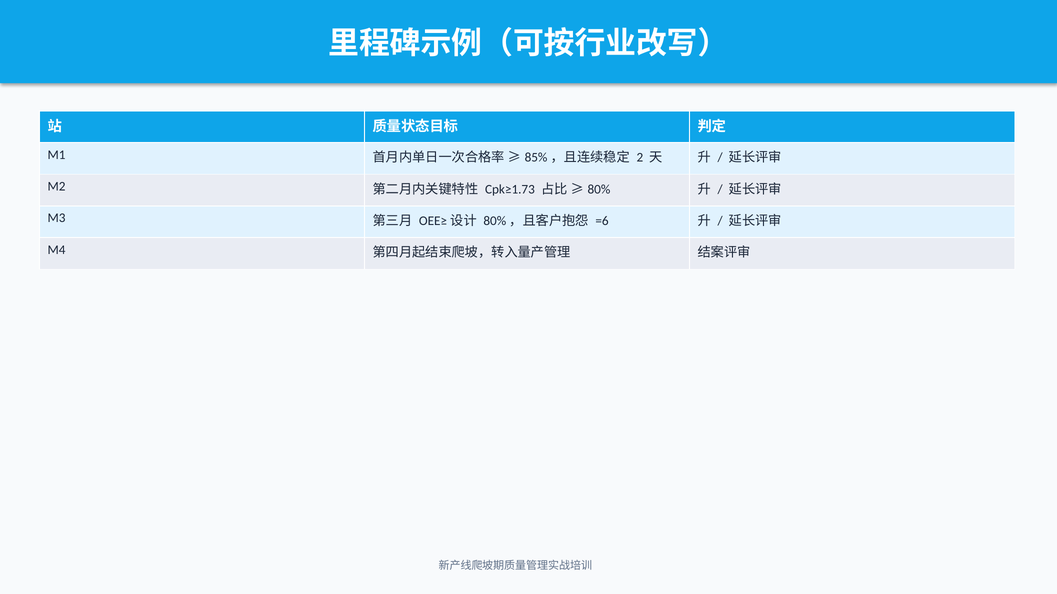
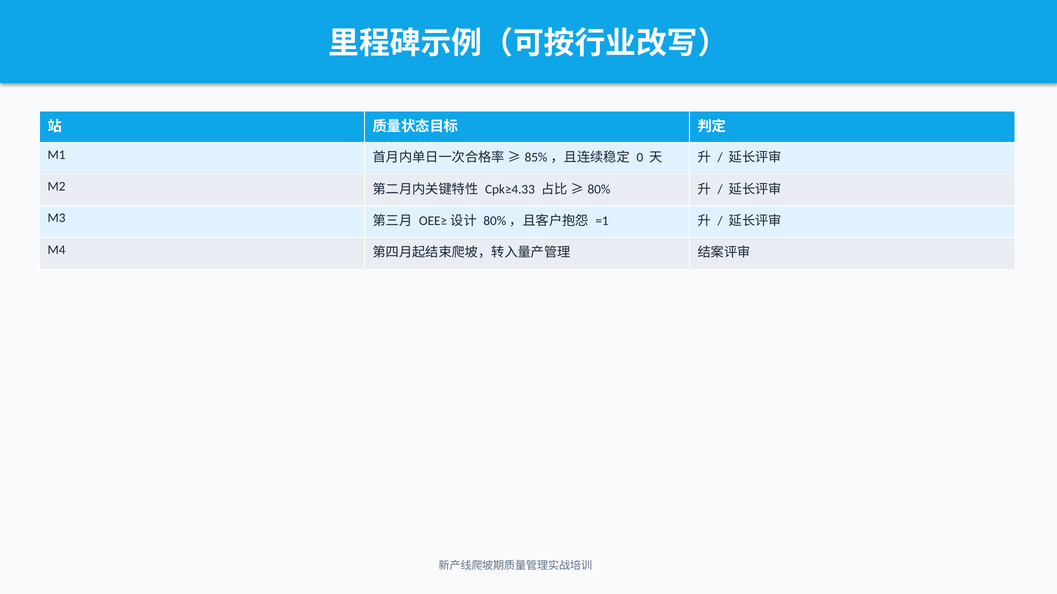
2: 2 -> 0
Cpk≥1.73: Cpk≥1.73 -> Cpk≥4.33
=6: =6 -> =1
